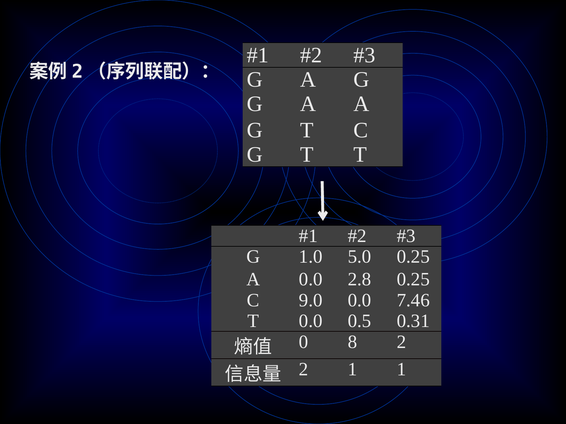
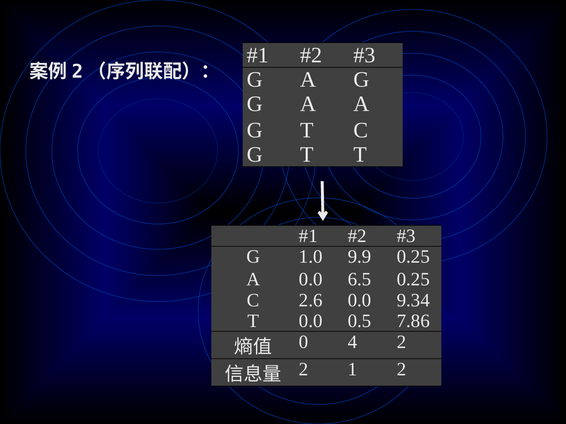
5.0: 5.0 -> 9.9
2.8: 2.8 -> 6.5
9.0: 9.0 -> 2.6
7.46: 7.46 -> 9.34
0.31: 0.31 -> 7.86
8: 8 -> 4
1 1: 1 -> 2
